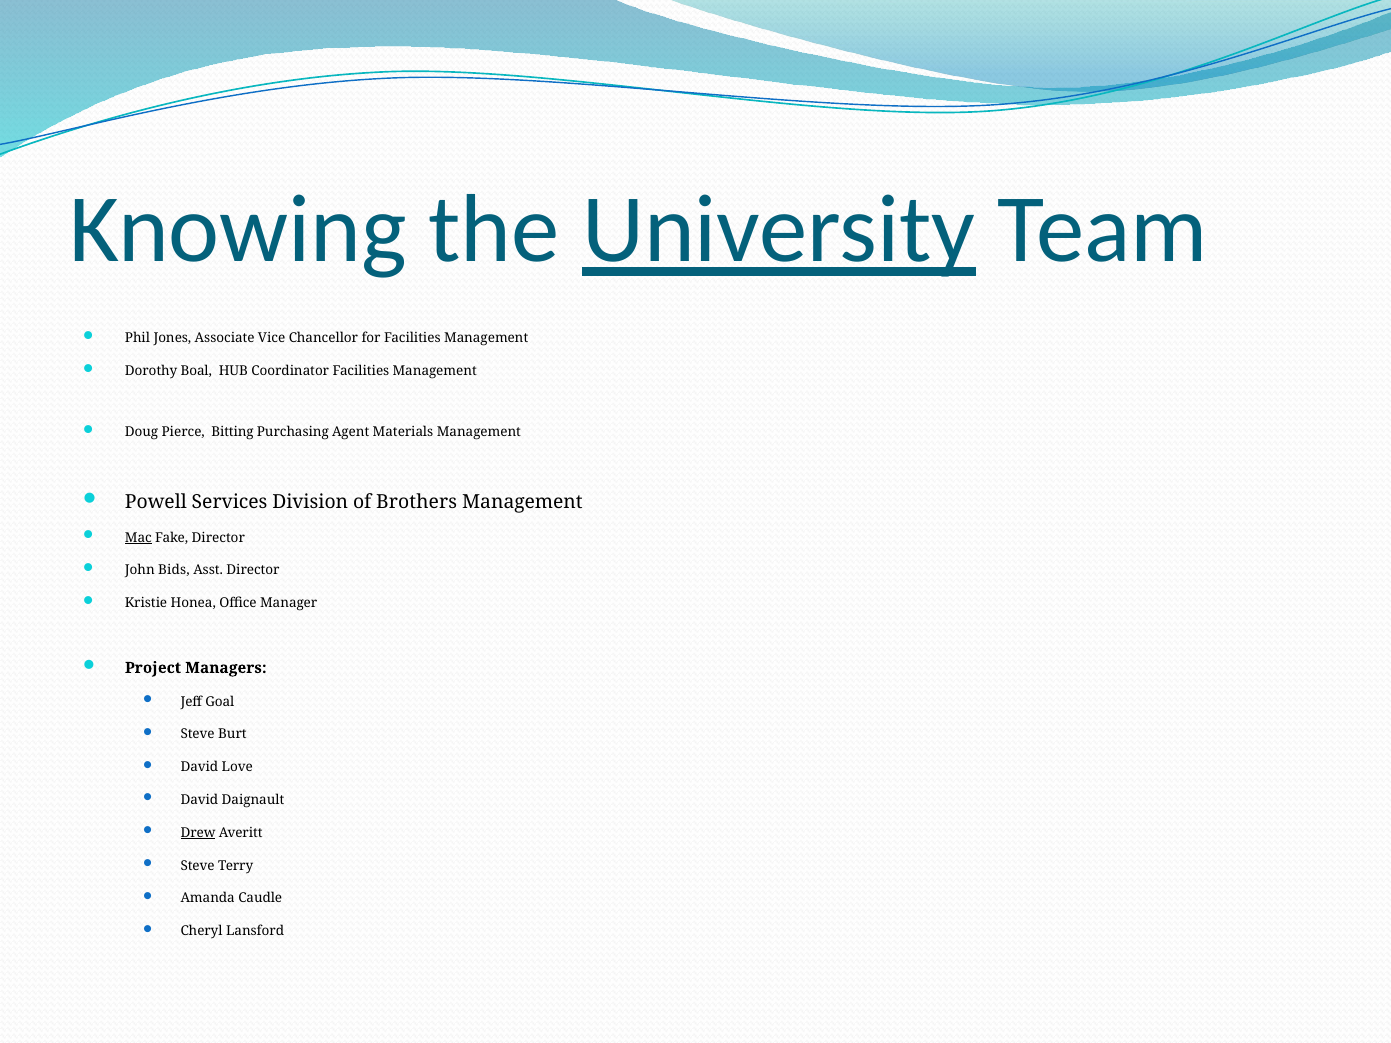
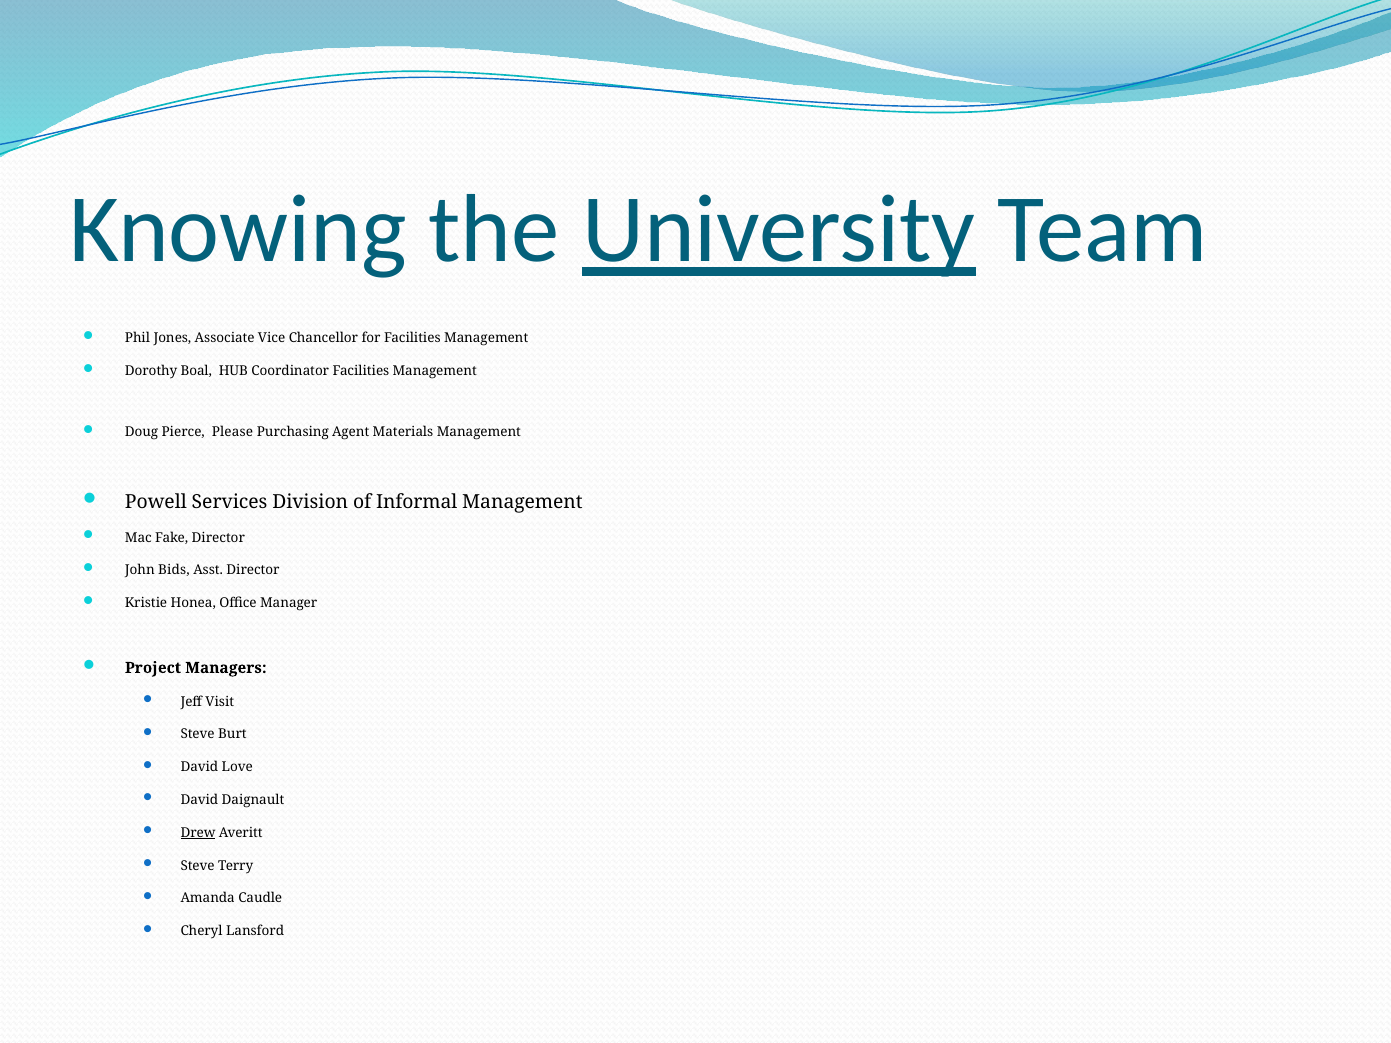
Bitting: Bitting -> Please
Brothers: Brothers -> Informal
Mac underline: present -> none
Goal: Goal -> Visit
